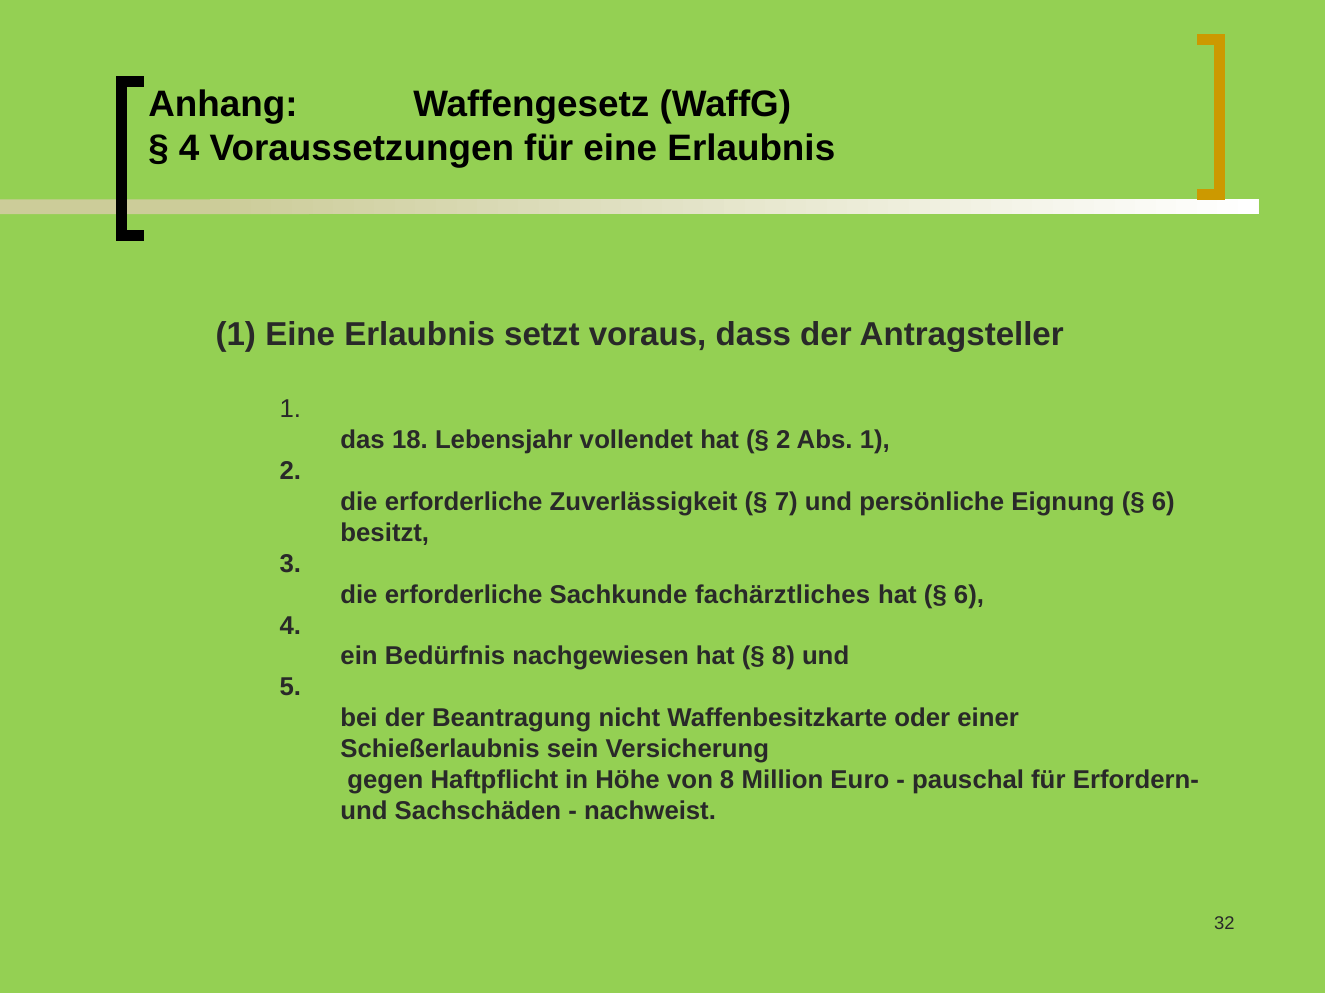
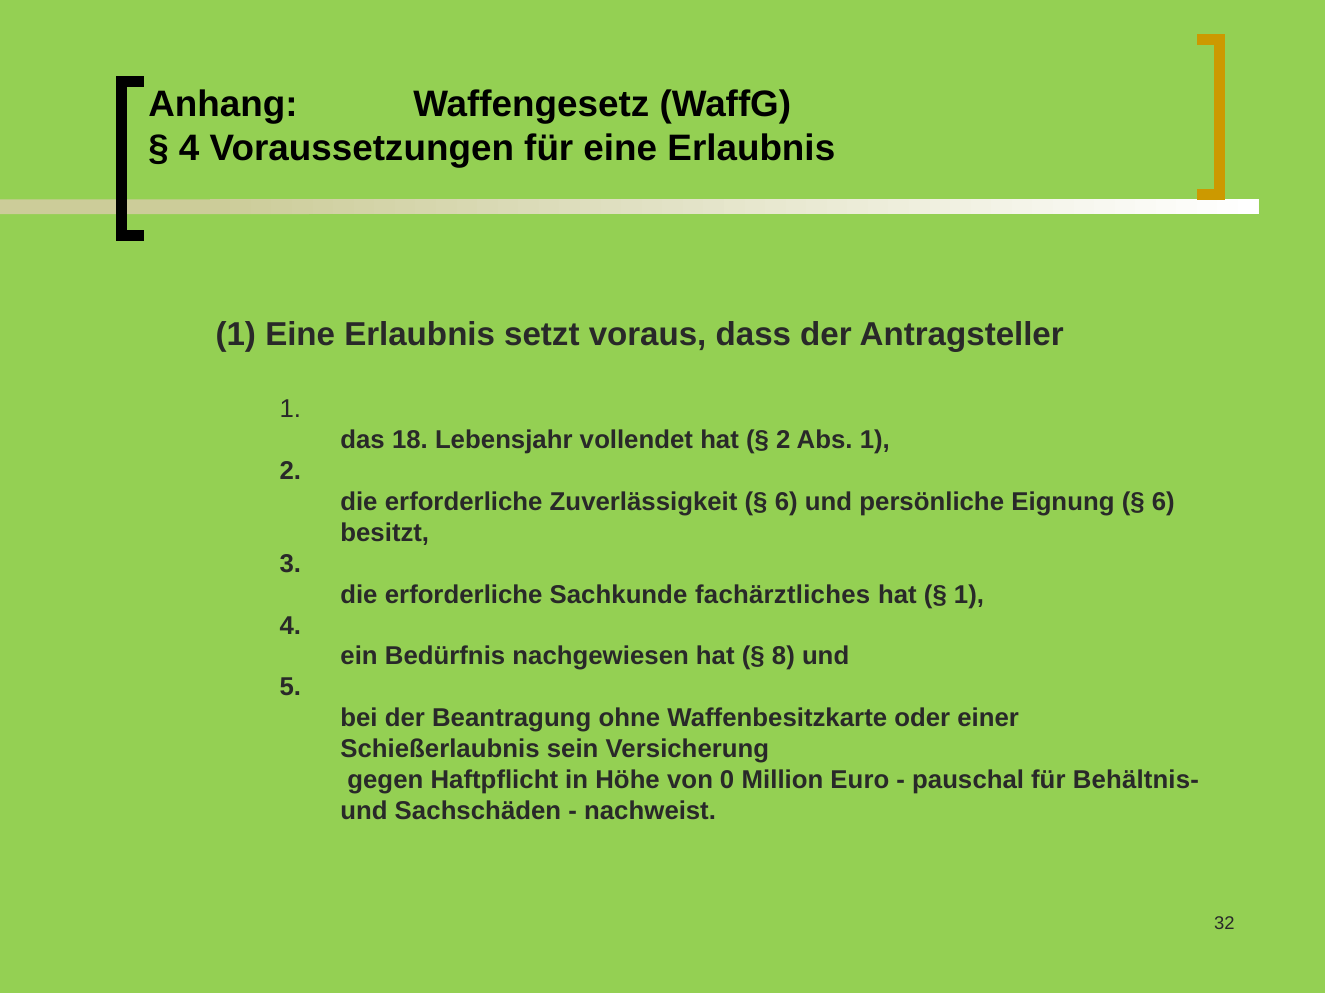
7 at (786, 502): 7 -> 6
6 at (969, 595): 6 -> 1
nicht: nicht -> ohne
von 8: 8 -> 0
Erfordern-: Erfordern- -> Behältnis-
